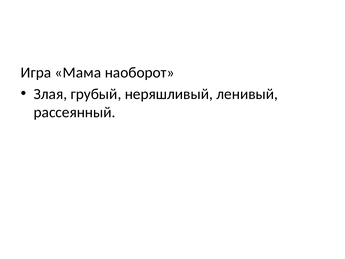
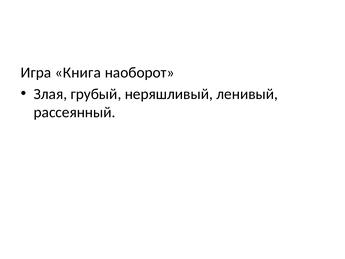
Мама: Мама -> Книга
